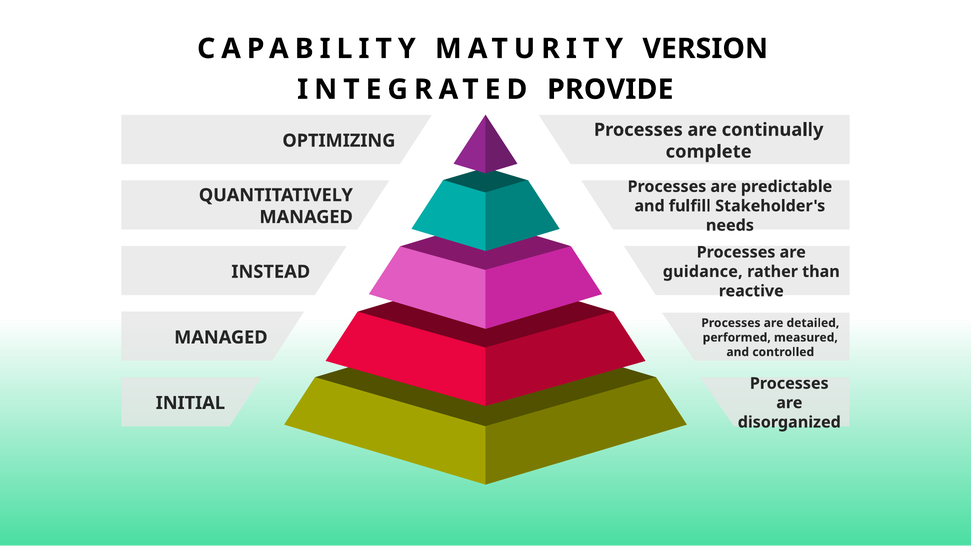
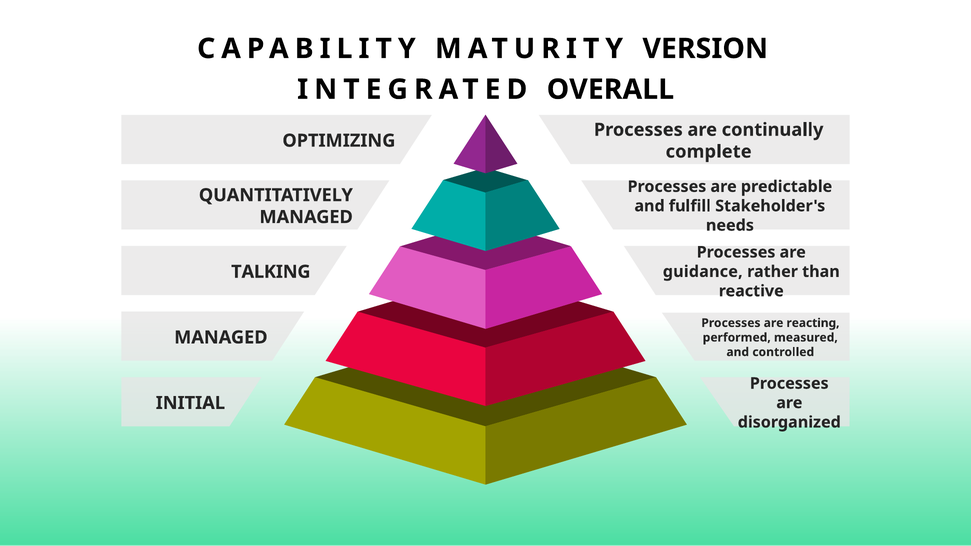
PROVIDE: PROVIDE -> OVERALL
INSTEAD: INSTEAD -> TALKING
detailed: detailed -> reacting
